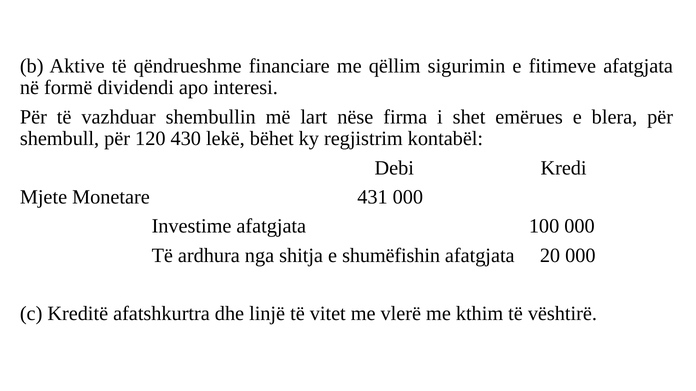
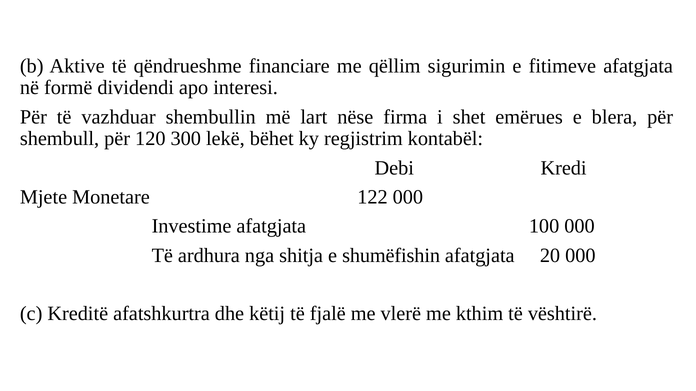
430: 430 -> 300
431: 431 -> 122
linjë: linjë -> këtij
vitet: vitet -> fjalë
